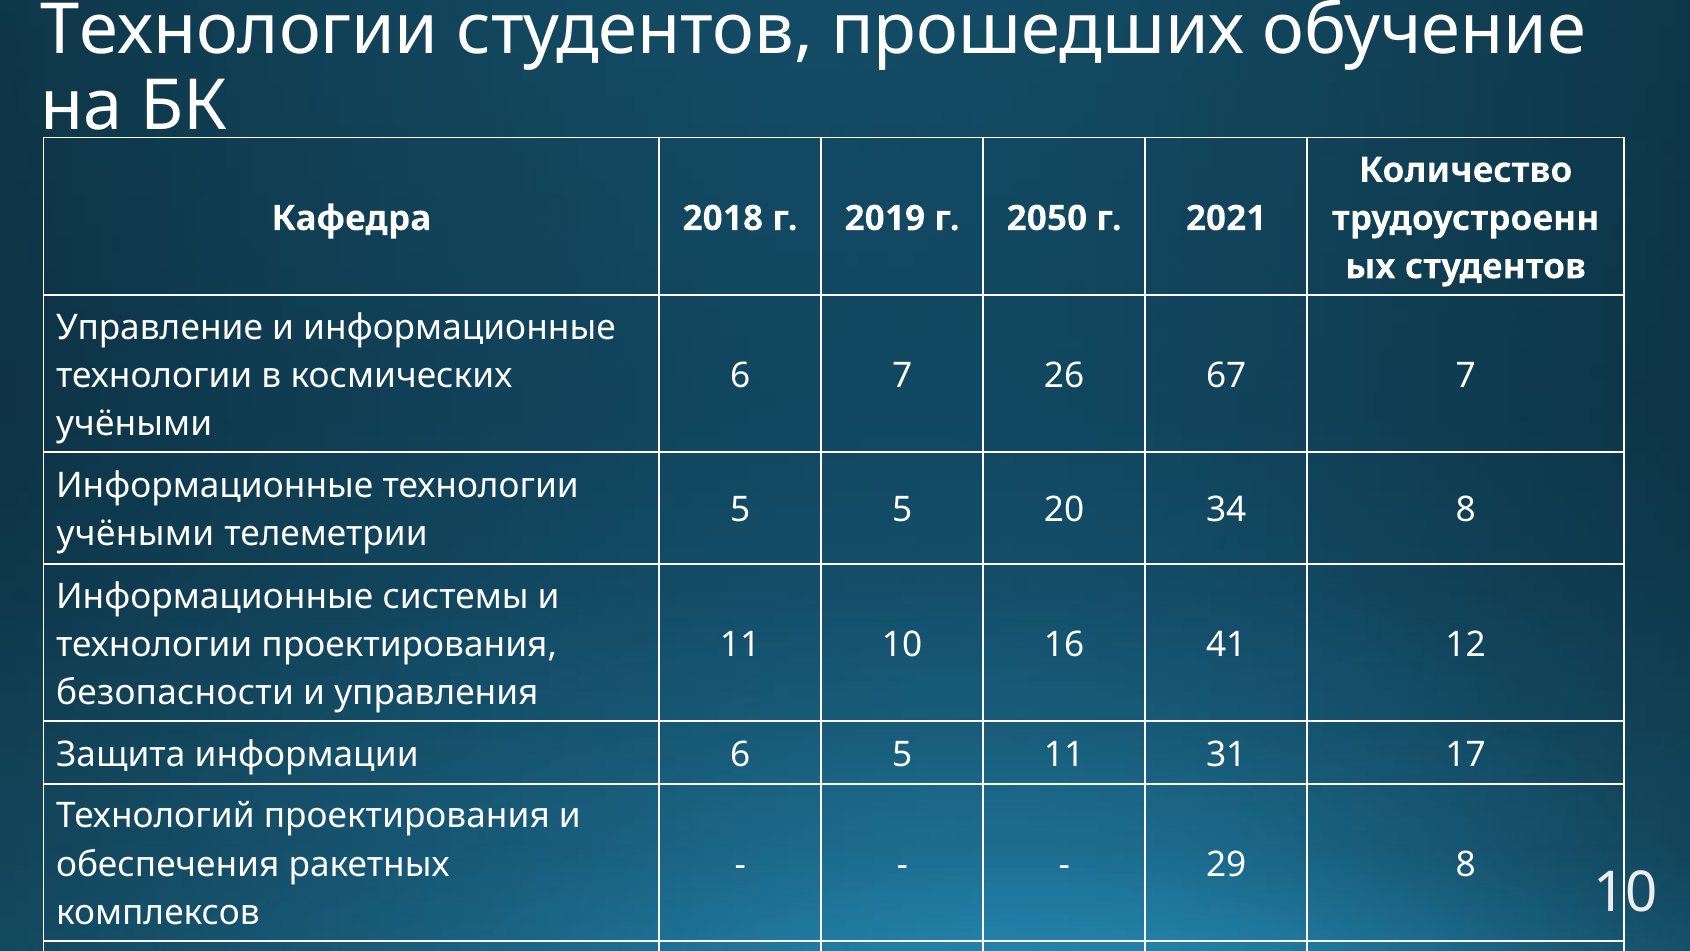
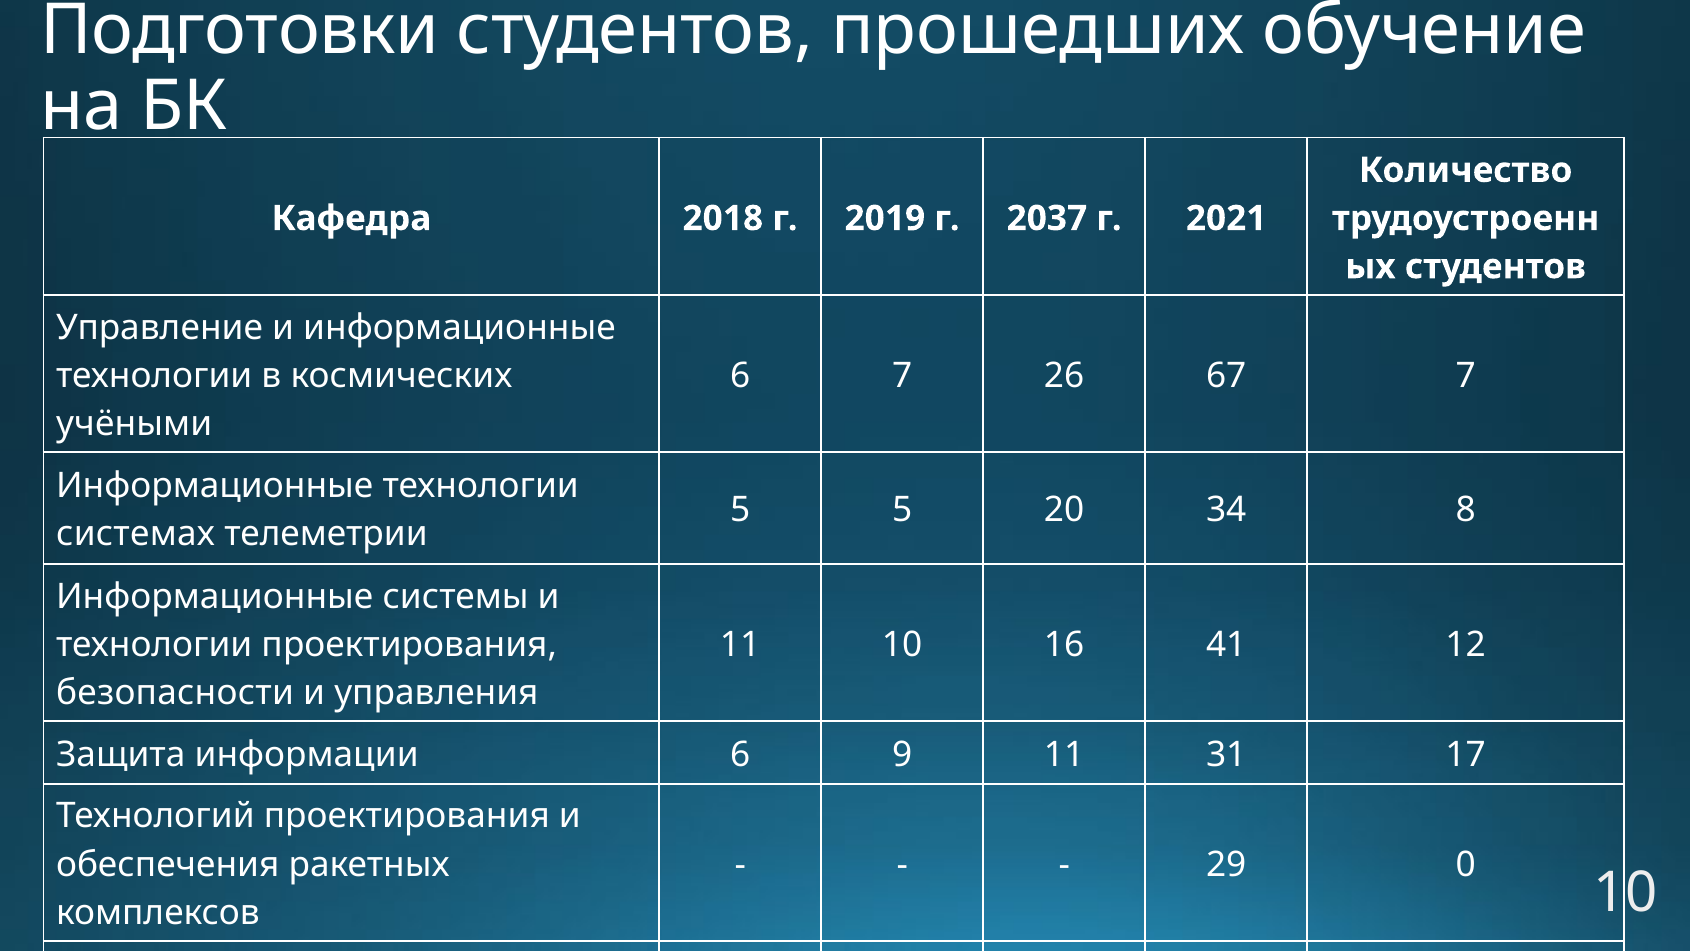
Технологии at (239, 30): Технологии -> Подготовки
2050: 2050 -> 2037
учёными at (135, 534): учёными -> системах
6 5: 5 -> 9
29 8: 8 -> 0
